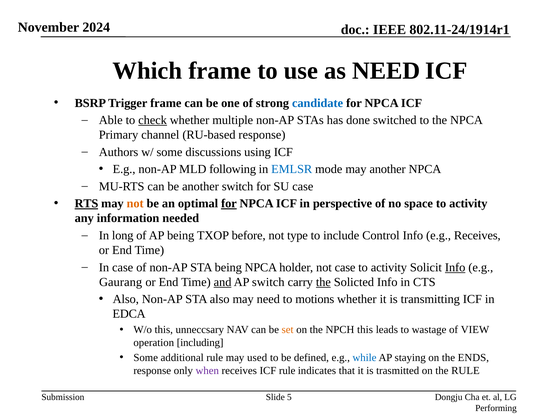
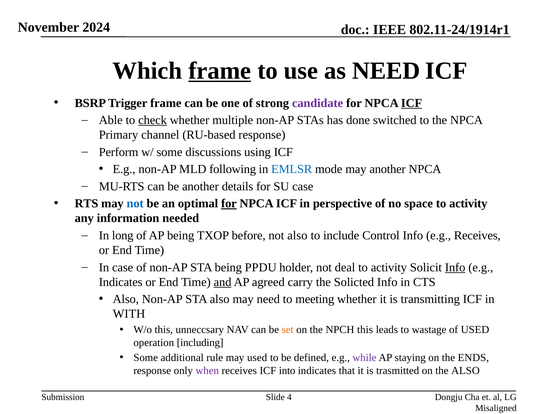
frame at (220, 71) underline: none -> present
candidate colour: blue -> purple
ICF at (412, 103) underline: none -> present
Authors: Authors -> Perform
another switch: switch -> details
RTS underline: present -> none
not at (135, 204) colour: orange -> blue
not type: type -> also
being NPCA: NPCA -> PPDU
not case: case -> deal
Gaurang at (121, 283): Gaurang -> Indicates
AP switch: switch -> agreed
the at (323, 283) underline: present -> none
motions: motions -> meeting
EDCA: EDCA -> WITH
of VIEW: VIEW -> USED
while colour: blue -> purple
ICF rule: rule -> into
the RULE: RULE -> ALSO
5: 5 -> 4
Performing: Performing -> Misaligned
